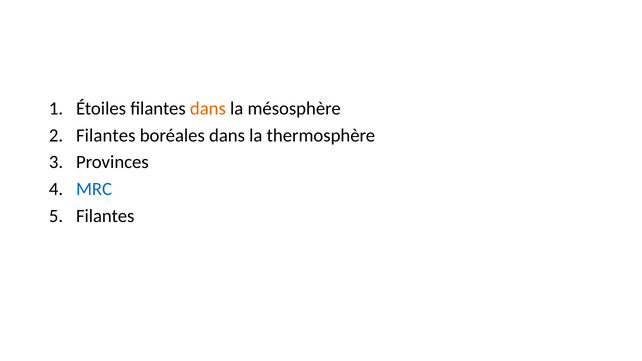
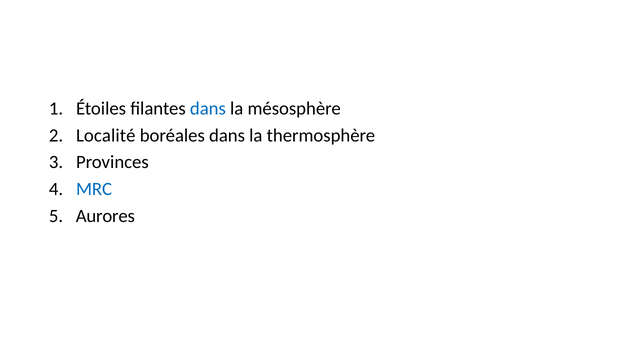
dans at (208, 109) colour: orange -> blue
Filantes at (106, 135): Filantes -> Localité
Filantes at (105, 216): Filantes -> Aurores
